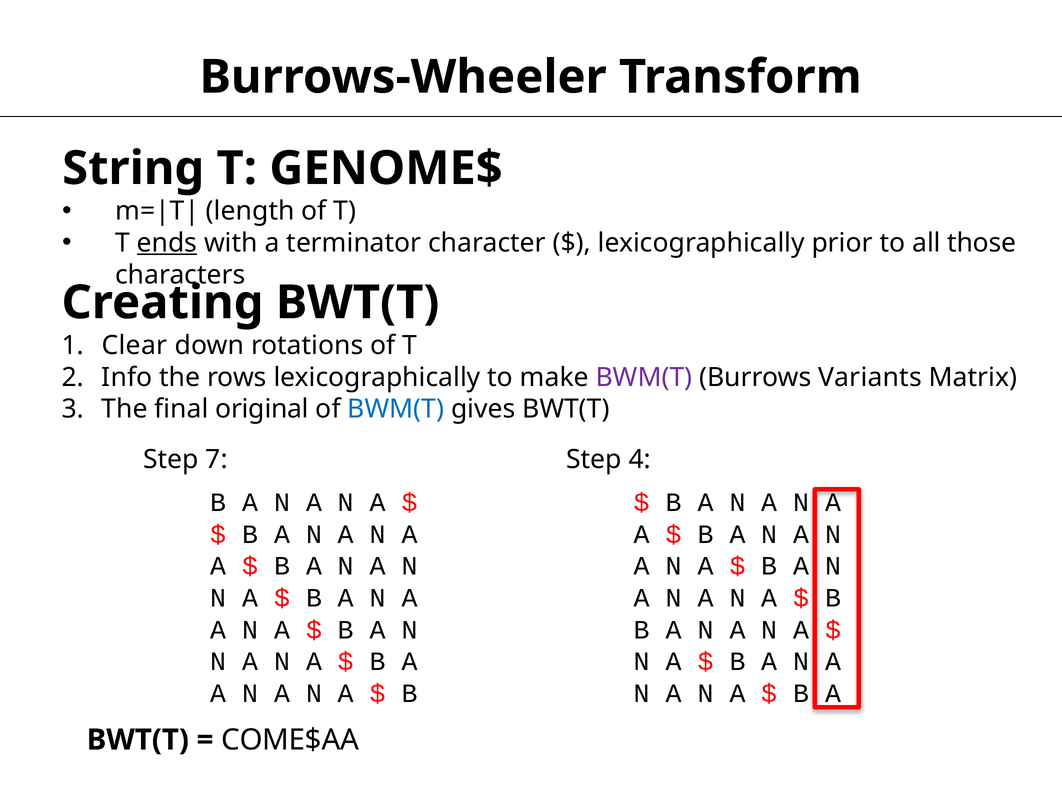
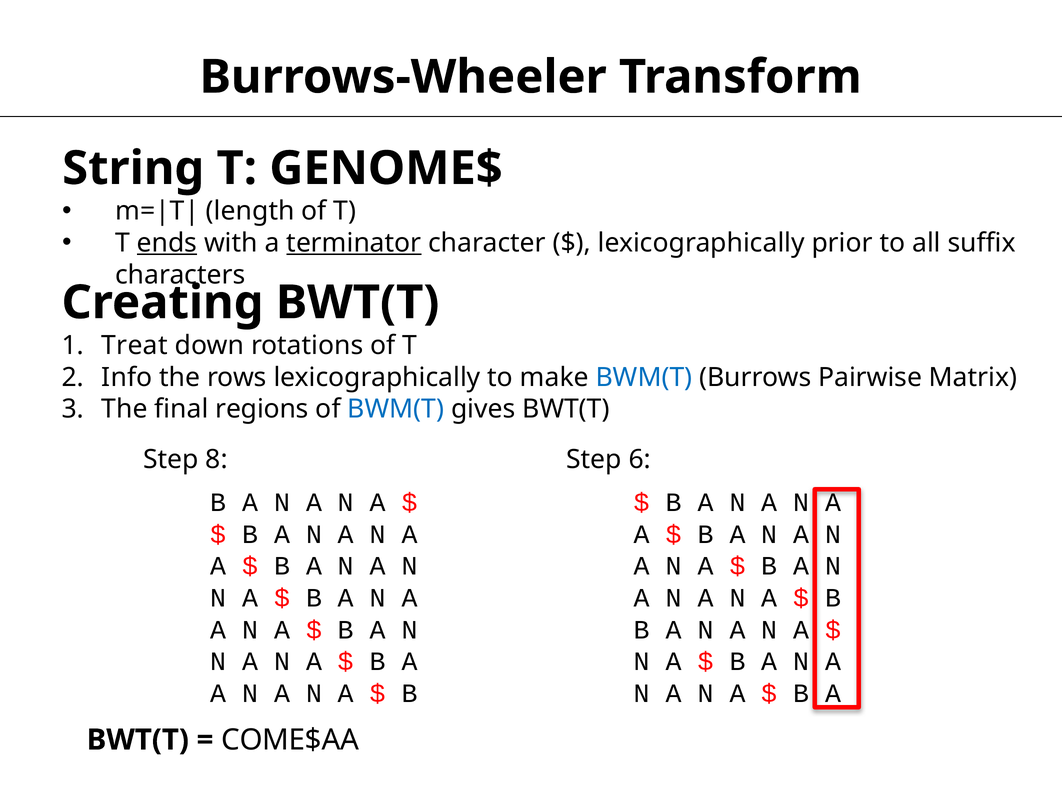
terminator underline: none -> present
those: those -> suffix
Clear: Clear -> Treat
BWM(T at (644, 378) colour: purple -> blue
Variants: Variants -> Pairwise
original: original -> regions
7: 7 -> 8
4: 4 -> 6
